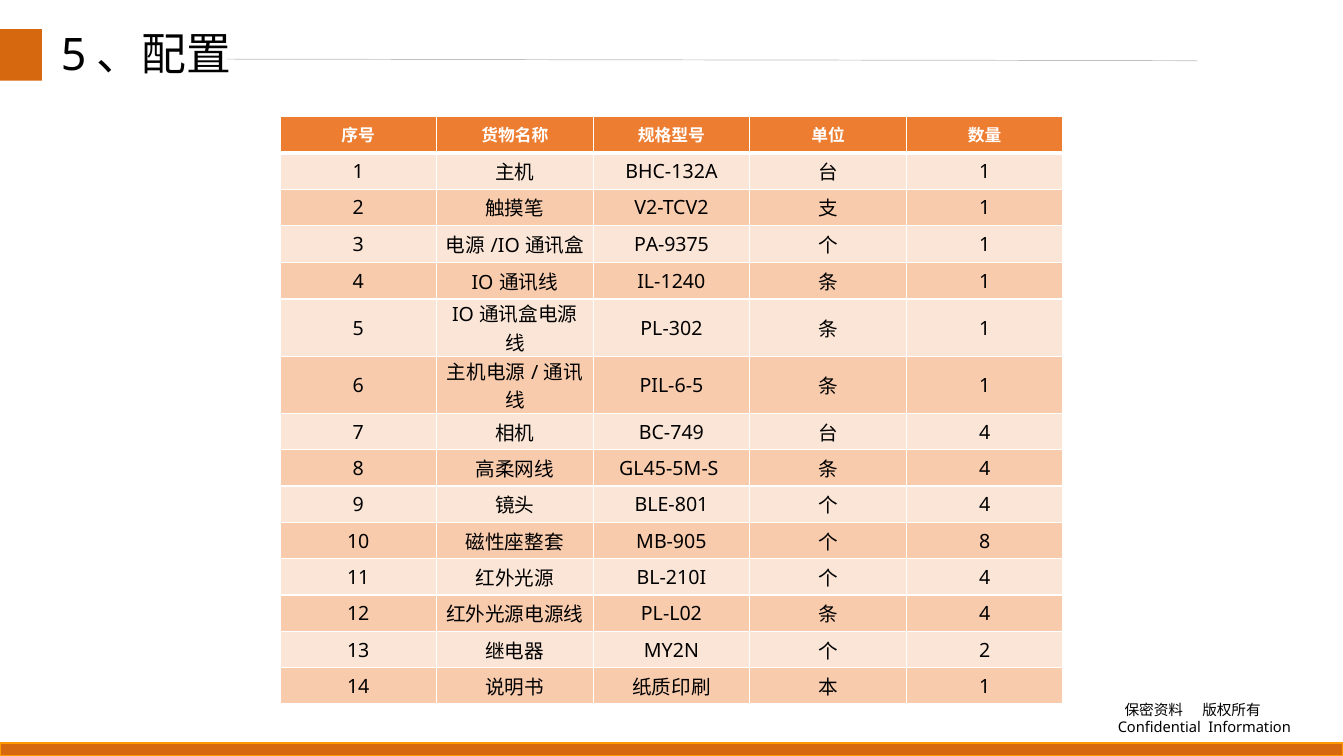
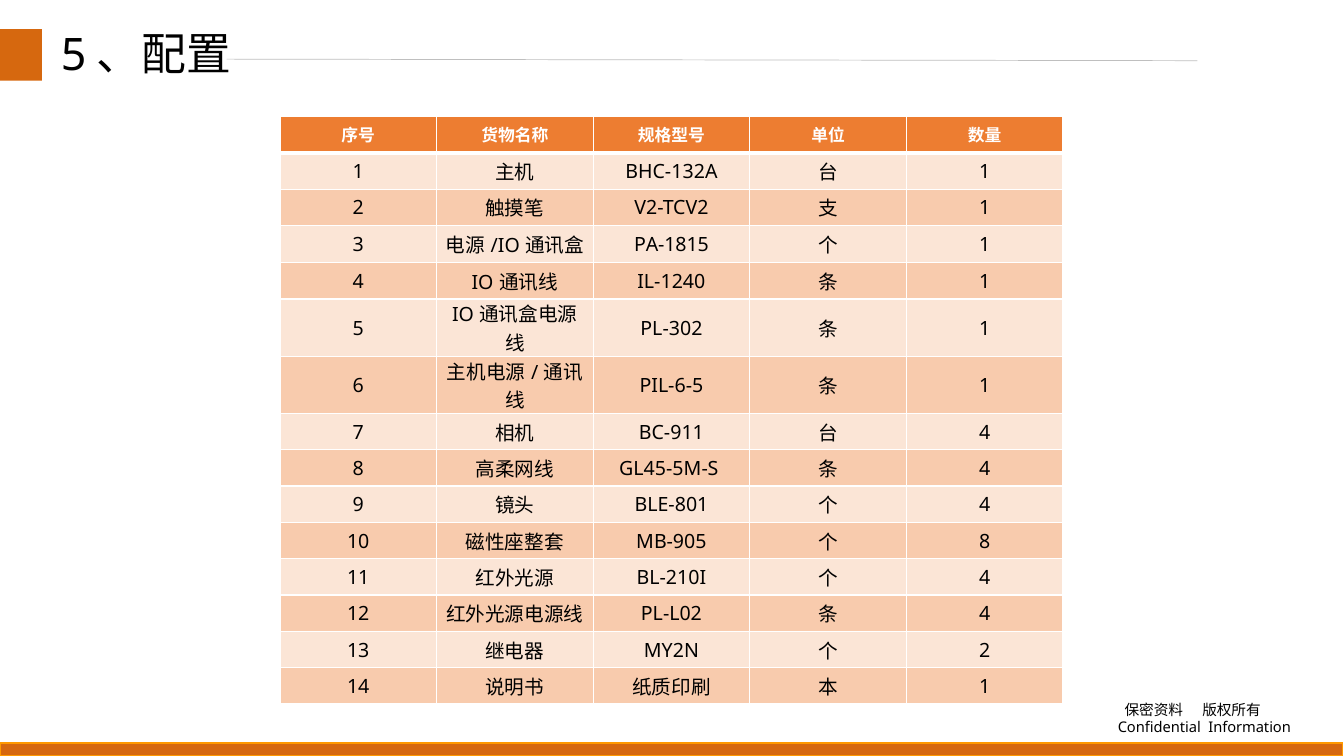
PA-9375: PA-9375 -> PA-1815
BC-749: BC-749 -> BC-911
